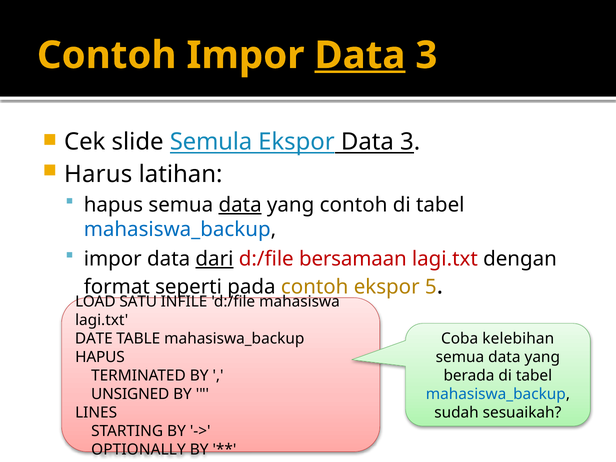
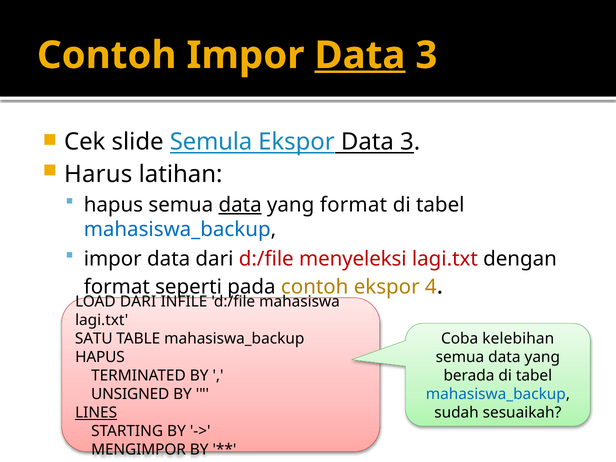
yang contoh: contoh -> format
dari at (214, 259) underline: present -> none
bersamaan: bersamaan -> menyeleksi
5: 5 -> 4
LOAD SATU: SATU -> DARI
DATE: DATE -> SATU
LINES underline: none -> present
OPTIONALLY: OPTIONALLY -> MENGIMPOR
